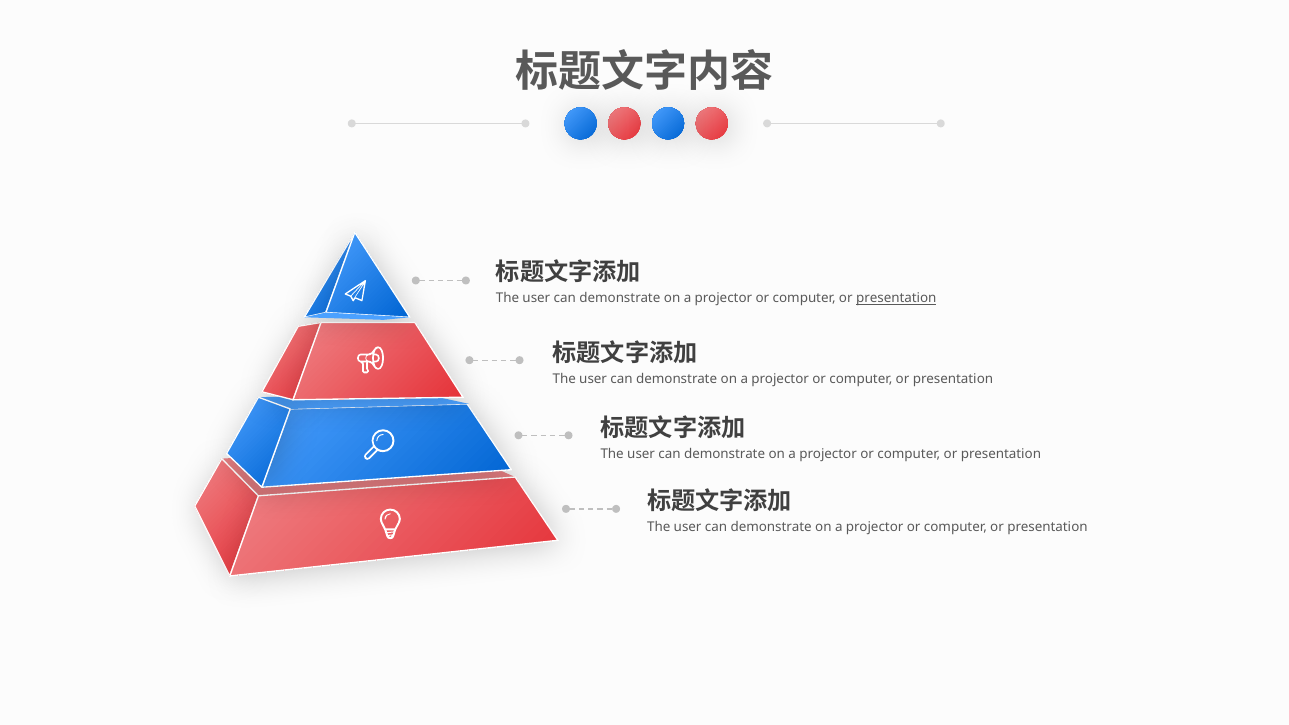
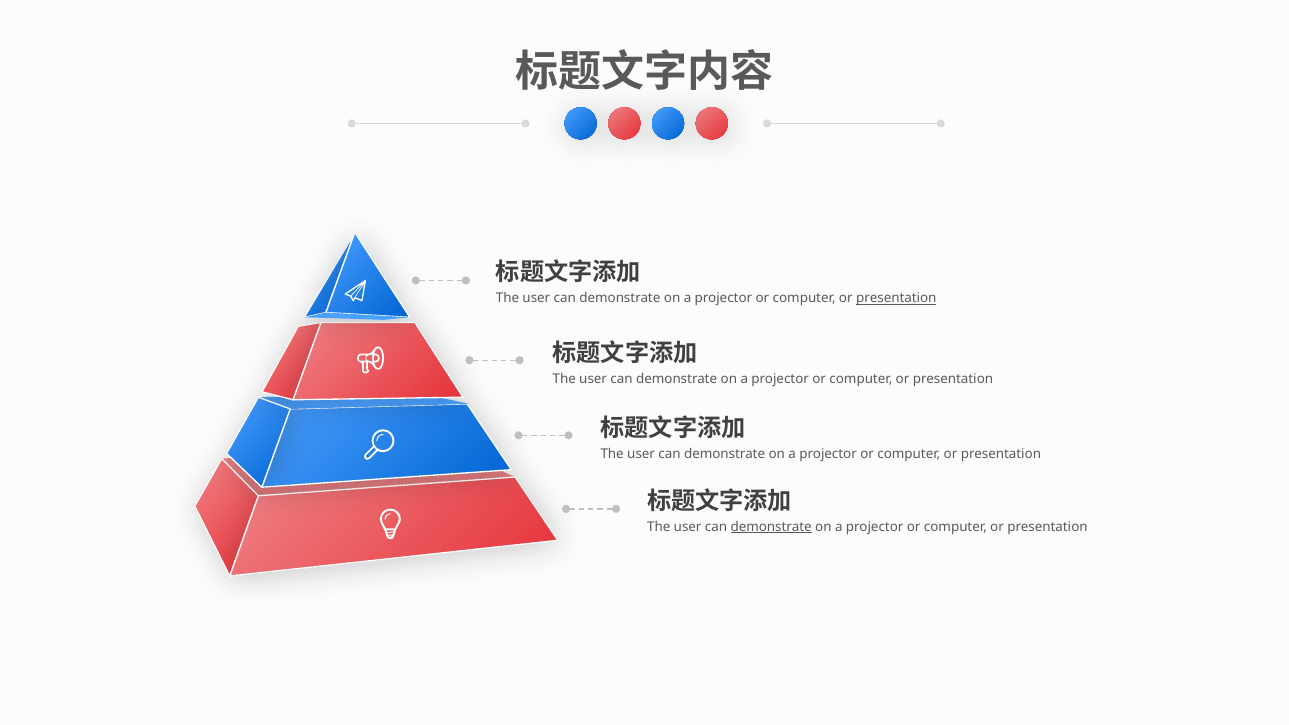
demonstrate at (771, 527) underline: none -> present
